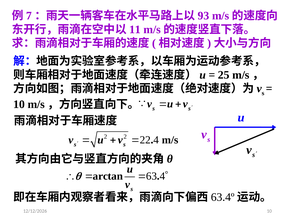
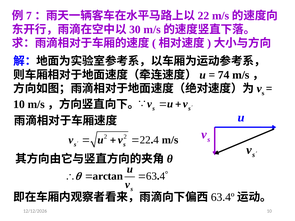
93: 93 -> 22
11: 11 -> 30
25: 25 -> 74
